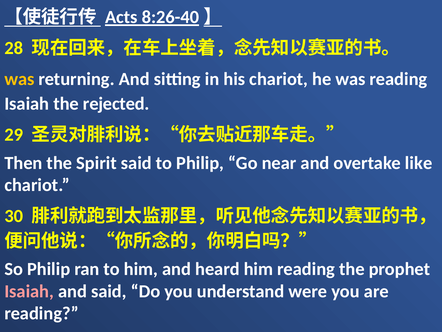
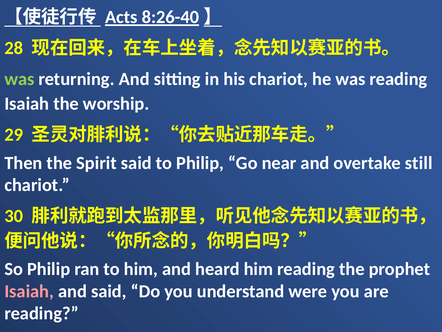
was at (19, 79) colour: yellow -> light green
rejected: rejected -> worship
like: like -> still
